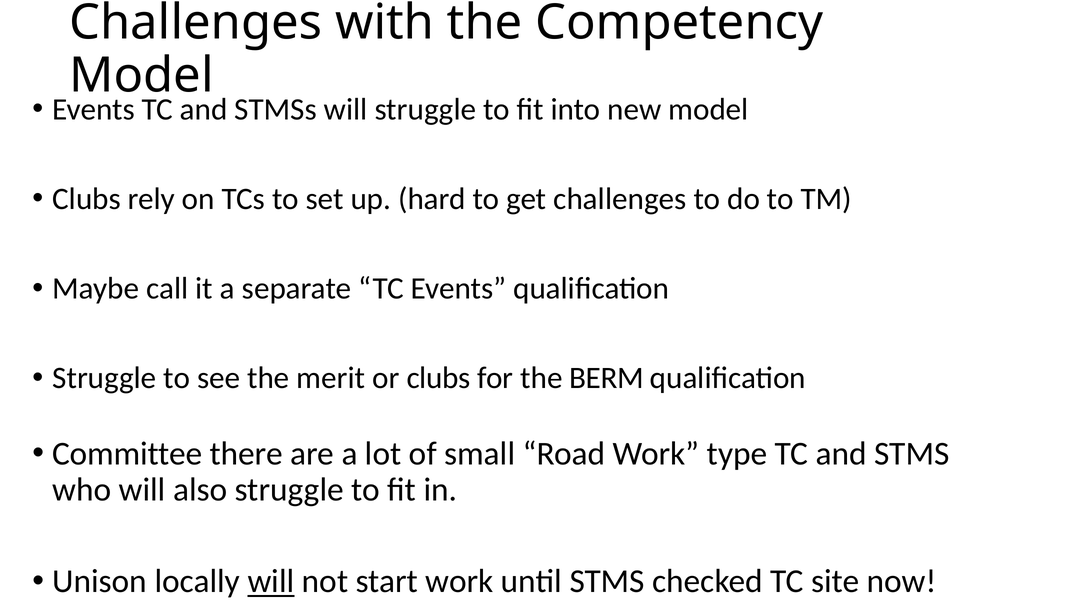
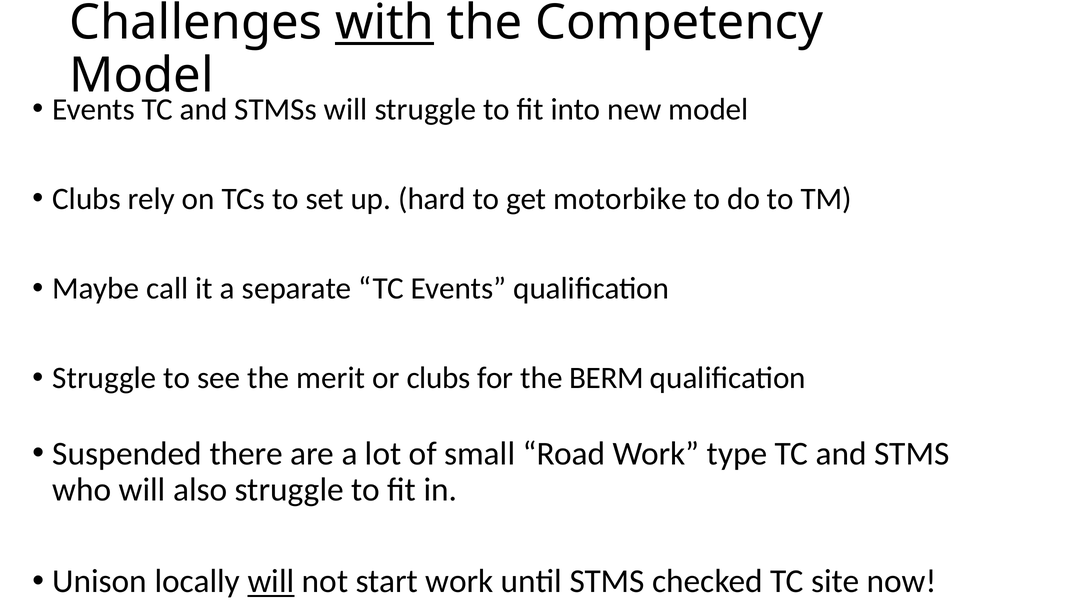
with underline: none -> present
get challenges: challenges -> motorbike
Committee: Committee -> Suspended
